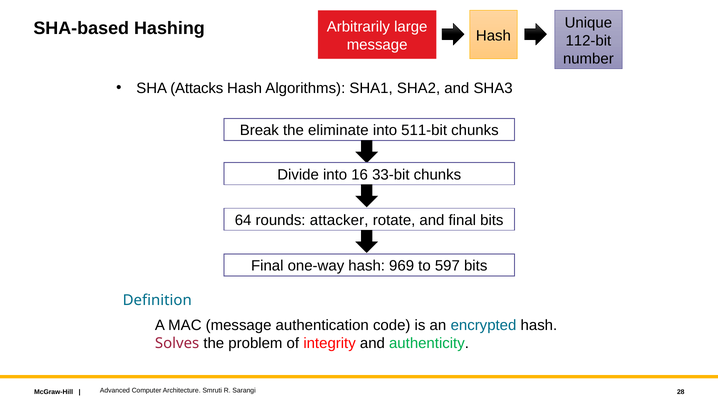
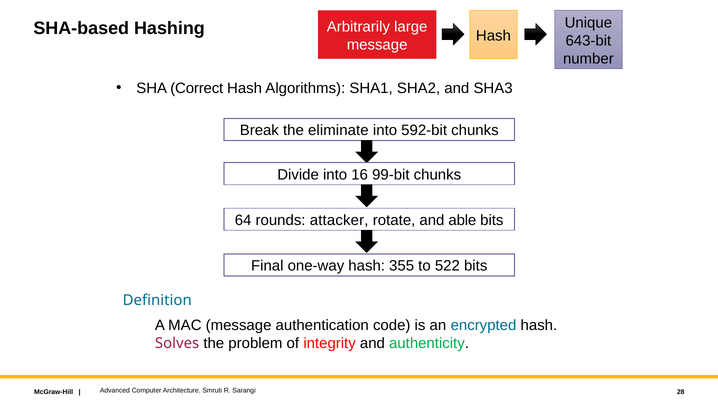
112-bit: 112-bit -> 643-bit
Attacks: Attacks -> Correct
511-bit: 511-bit -> 592-bit
33-bit: 33-bit -> 99-bit
and final: final -> able
969: 969 -> 355
597: 597 -> 522
